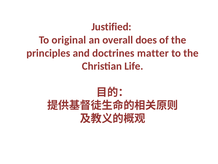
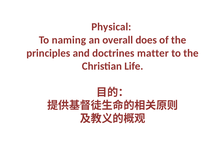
Justified: Justified -> Physical
original: original -> naming
